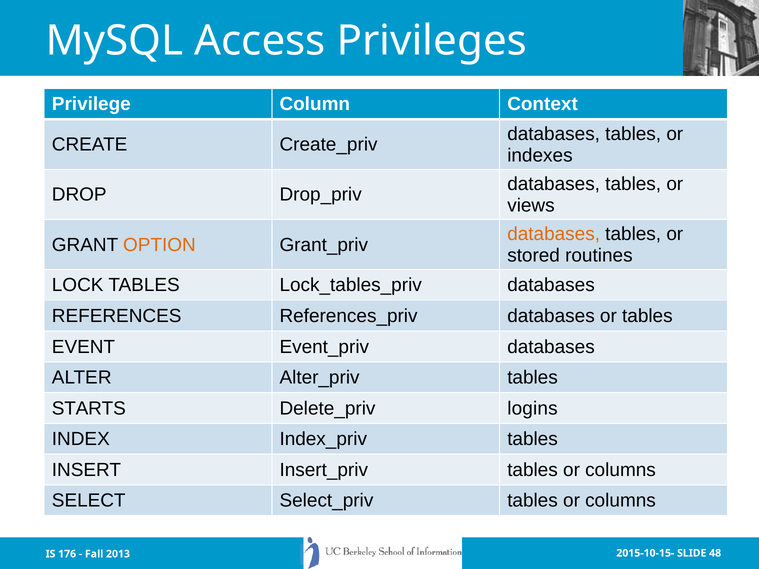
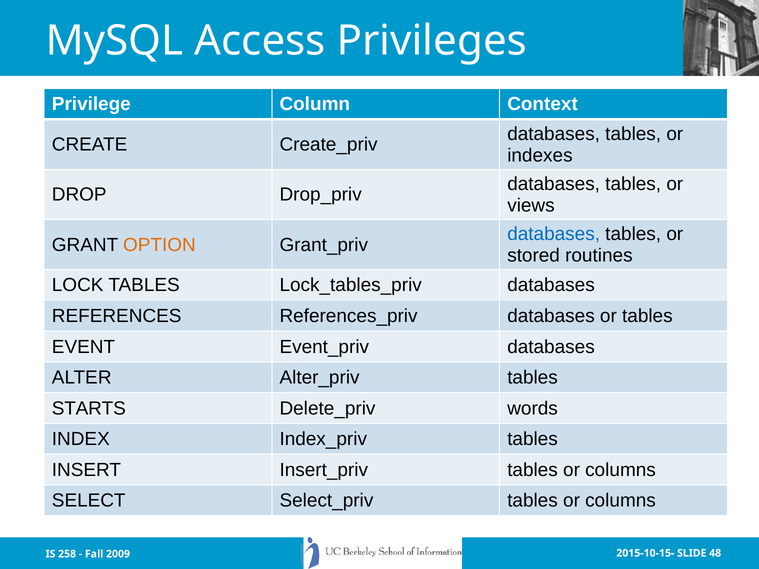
databases at (554, 234) colour: orange -> blue
logins: logins -> words
176: 176 -> 258
2013: 2013 -> 2009
